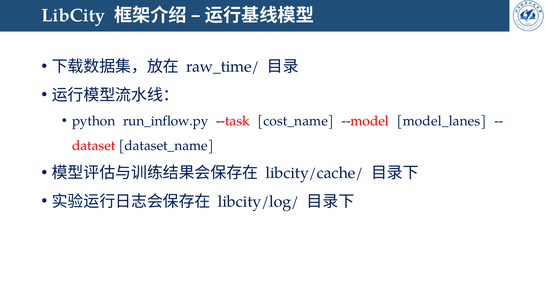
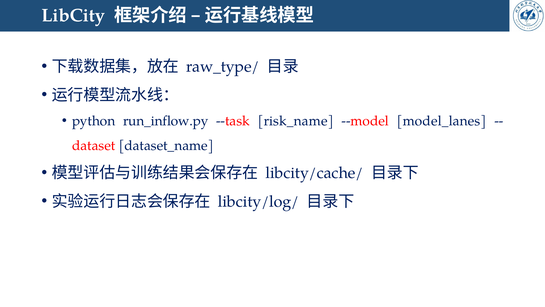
raw_time/: raw_time/ -> raw_type/
cost_name: cost_name -> risk_name
